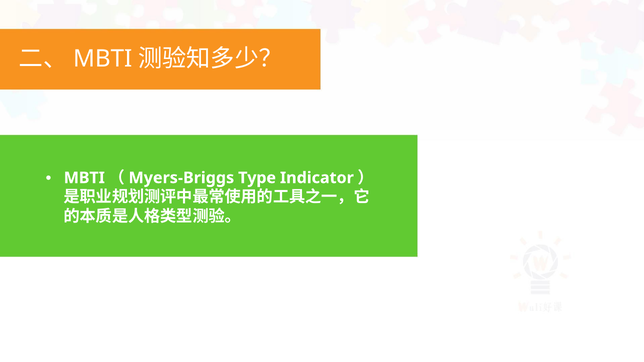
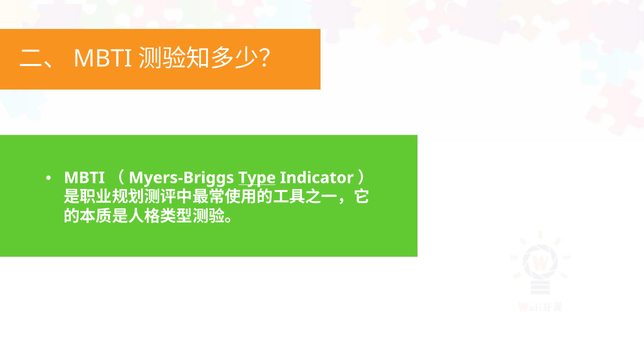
Type underline: none -> present
